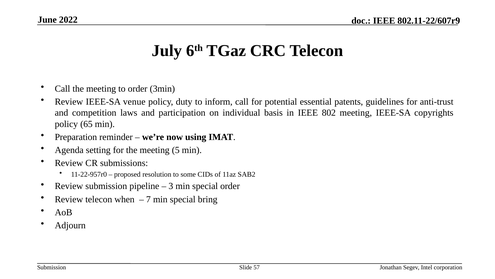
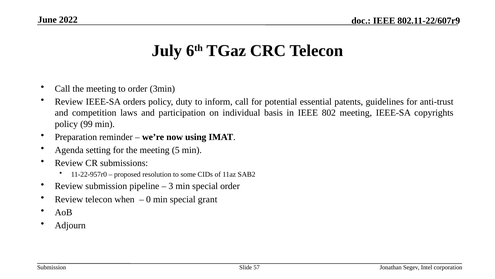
venue: venue -> orders
65: 65 -> 99
7: 7 -> 0
bring: bring -> grant
